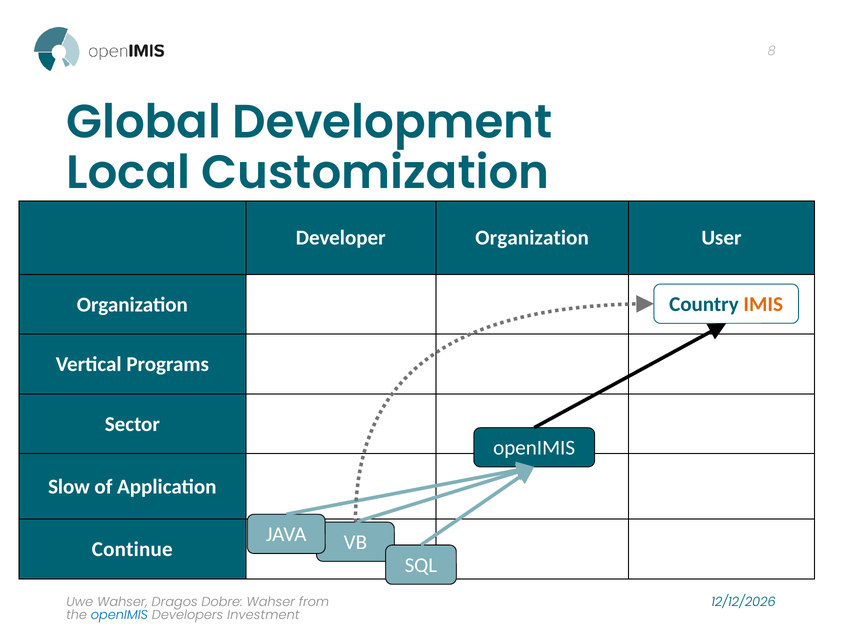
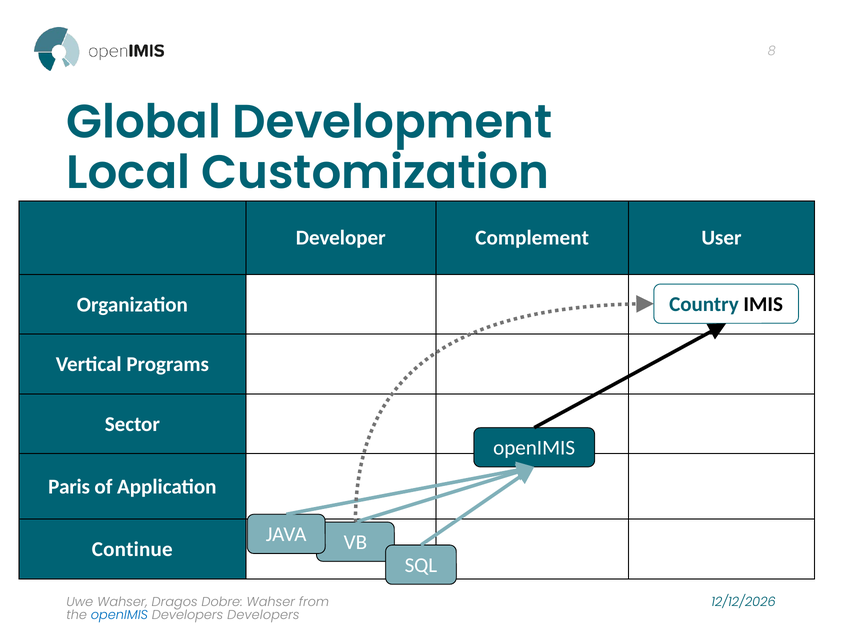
Developer Organization: Organization -> Complement
IMIS colour: orange -> black
Slow: Slow -> Paris
Developers Investment: Investment -> Developers
